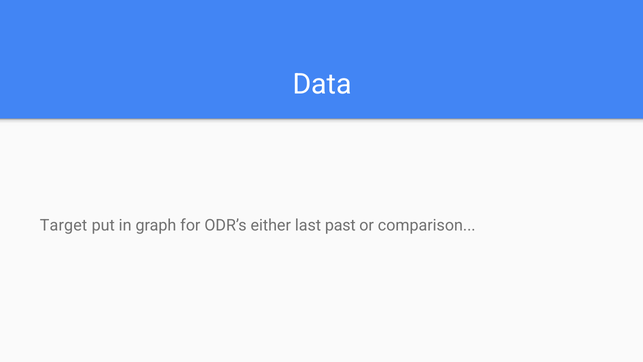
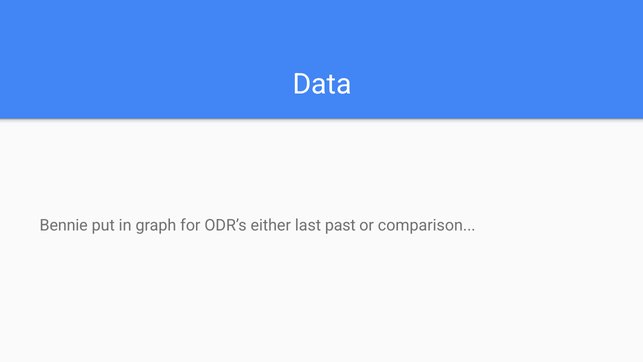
Target: Target -> Bennie
